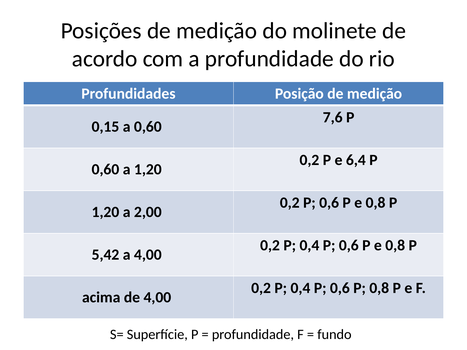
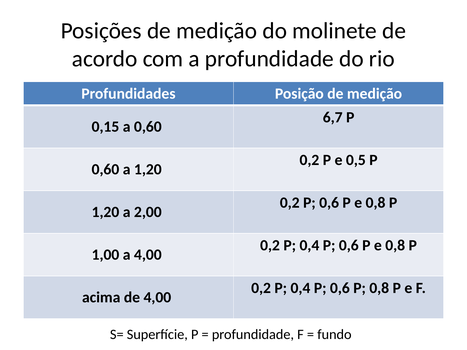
7,6: 7,6 -> 6,7
6,4: 6,4 -> 0,5
5,42: 5,42 -> 1,00
